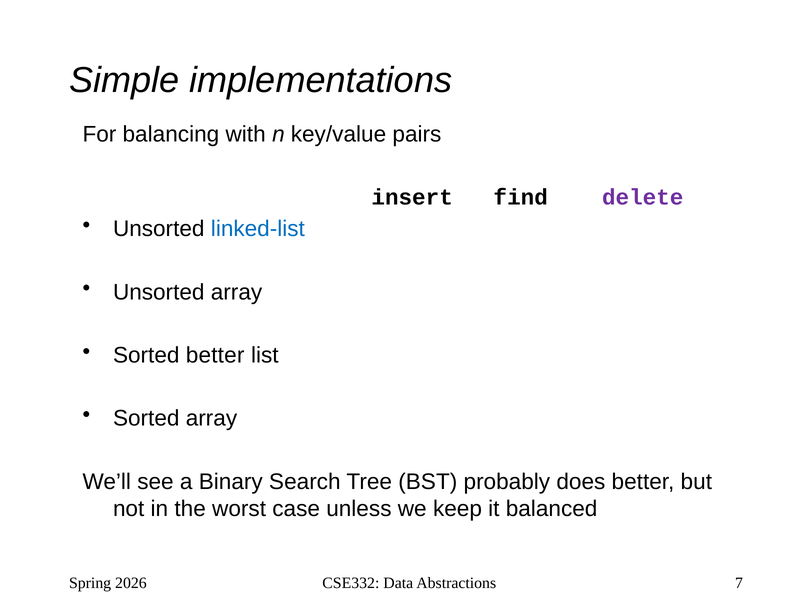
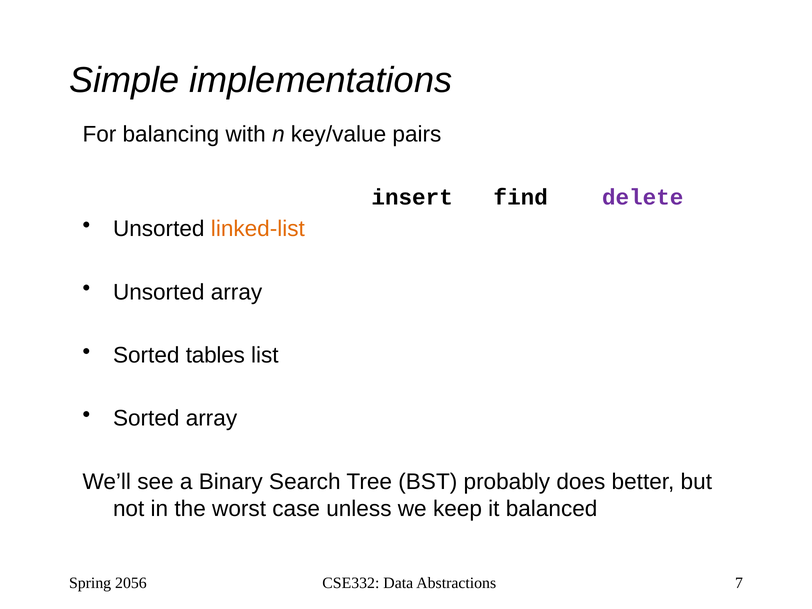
linked-list colour: blue -> orange
Sorted better: better -> tables
2026: 2026 -> 2056
